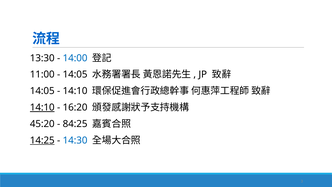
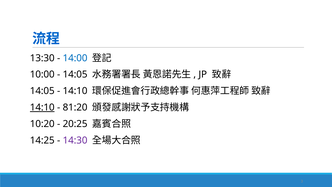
11:00: 11:00 -> 10:00
16:20: 16:20 -> 81:20
45:20: 45:20 -> 10:20
84:25: 84:25 -> 20:25
14:25 underline: present -> none
14:30 colour: blue -> purple
